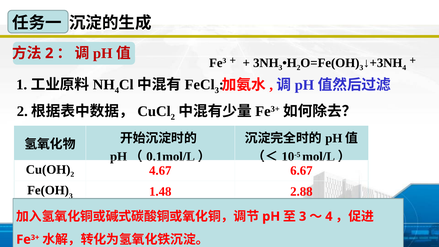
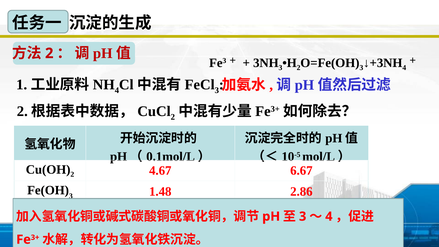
2.88: 2.88 -> 2.86
